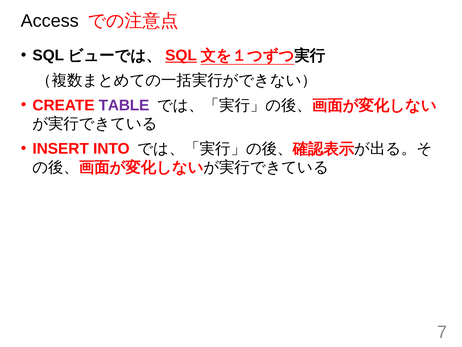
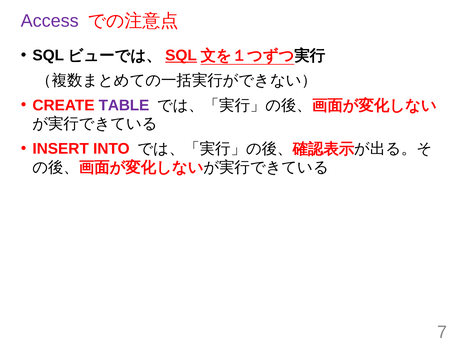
Access colour: black -> purple
